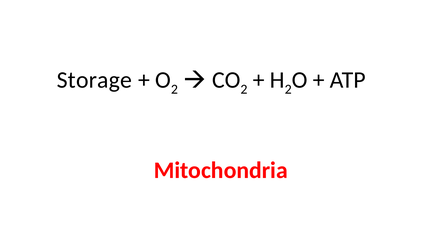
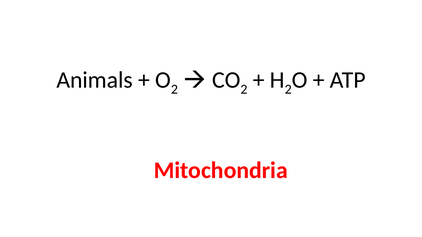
Storage: Storage -> Animals
